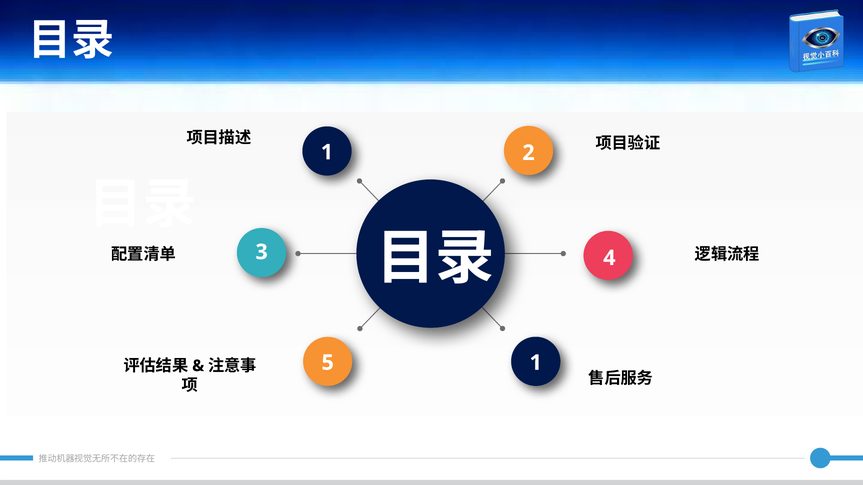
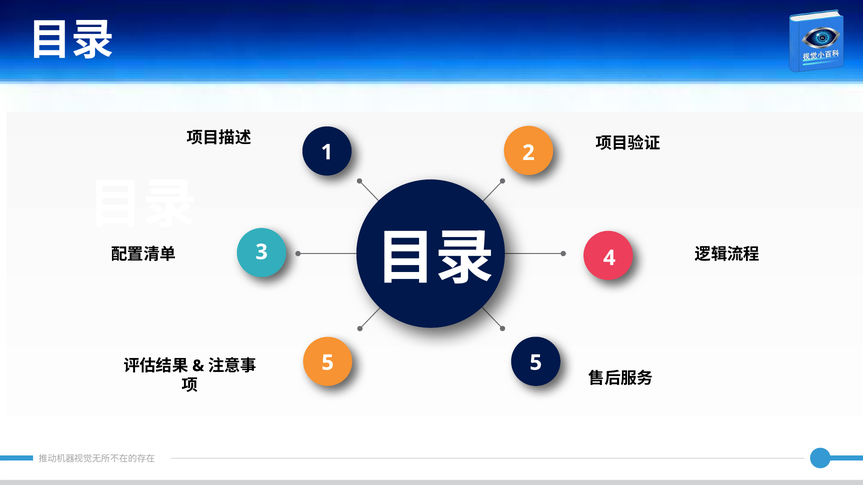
5 1: 1 -> 5
